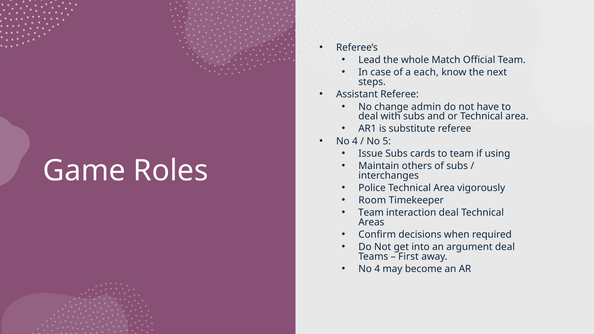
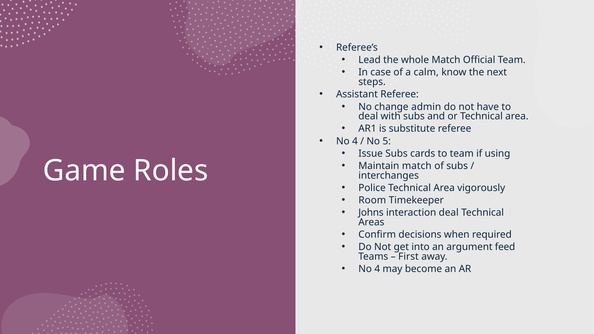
each: each -> calm
Maintain others: others -> match
Team at (371, 213): Team -> Johns
argument deal: deal -> feed
